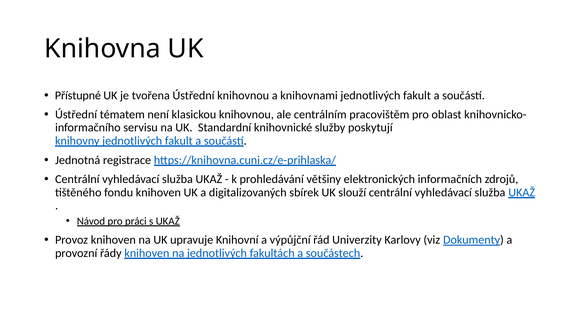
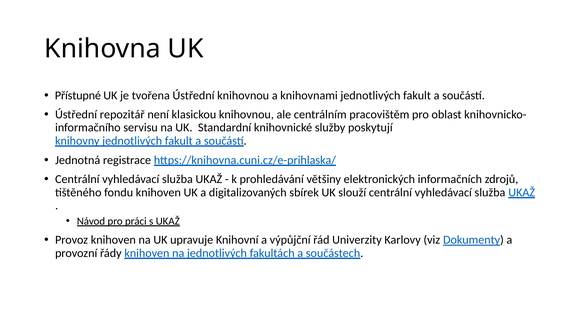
tématem: tématem -> repozitář
